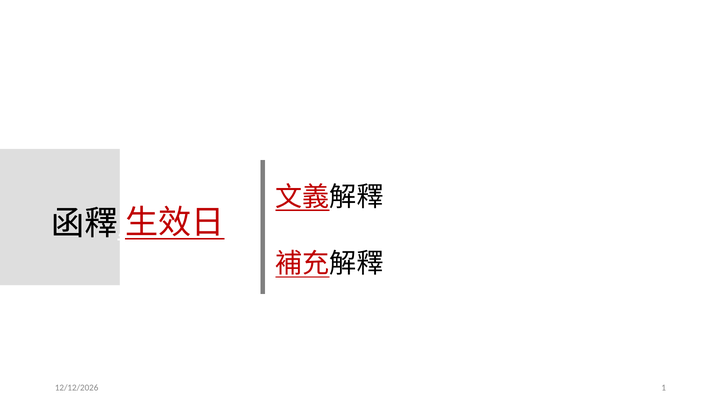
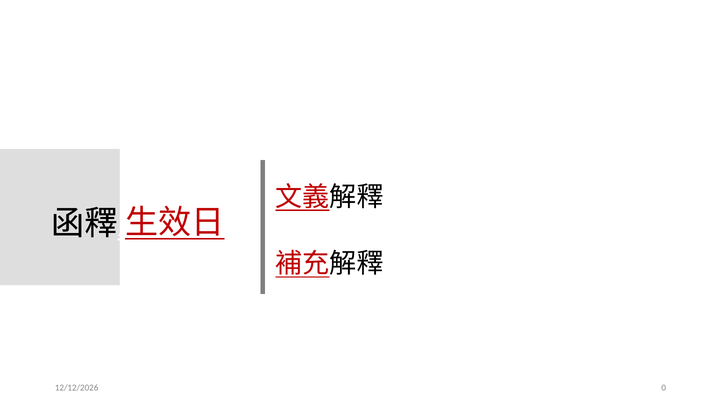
1: 1 -> 0
